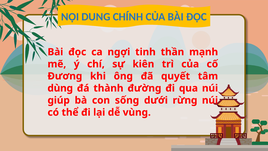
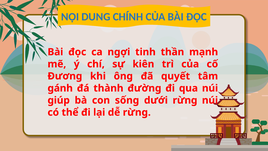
dùng: dùng -> gánh
dễ vùng: vùng -> rừng
